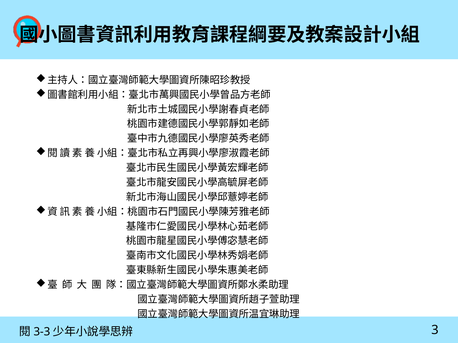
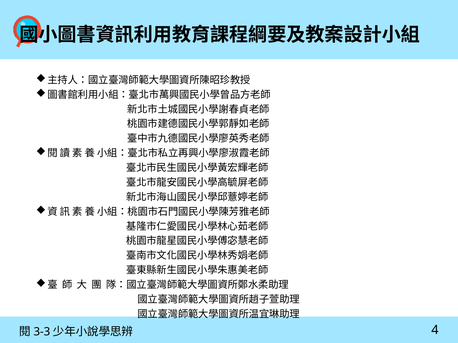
3: 3 -> 4
